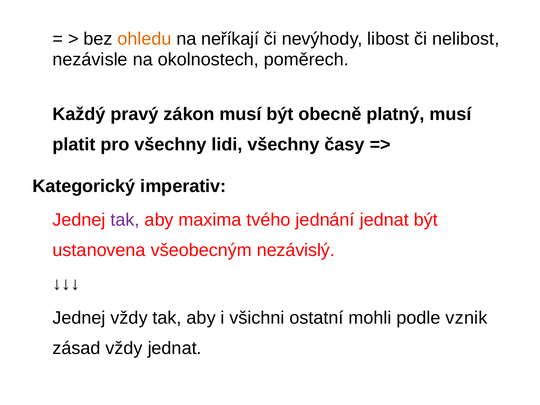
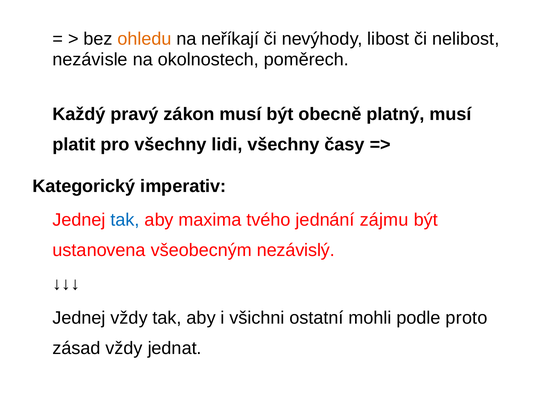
tak at (125, 220) colour: purple -> blue
jednání jednat: jednat -> zájmu
vznik: vznik -> proto
